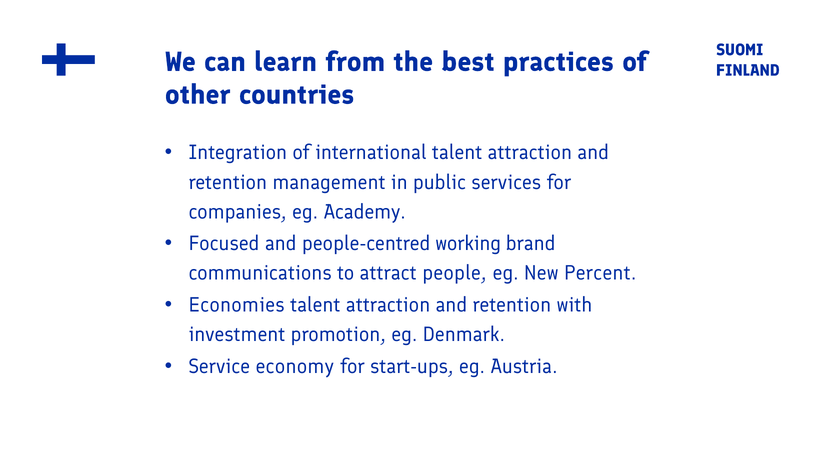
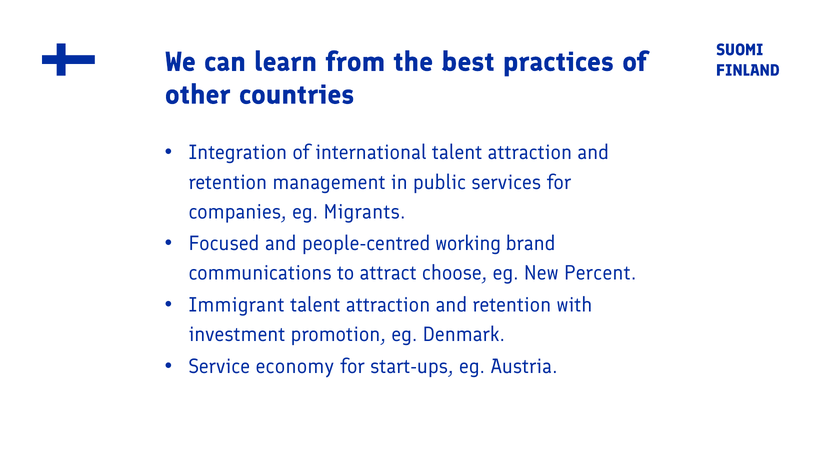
Academy: Academy -> Migrants
people: people -> choose
Economies: Economies -> Immigrant
